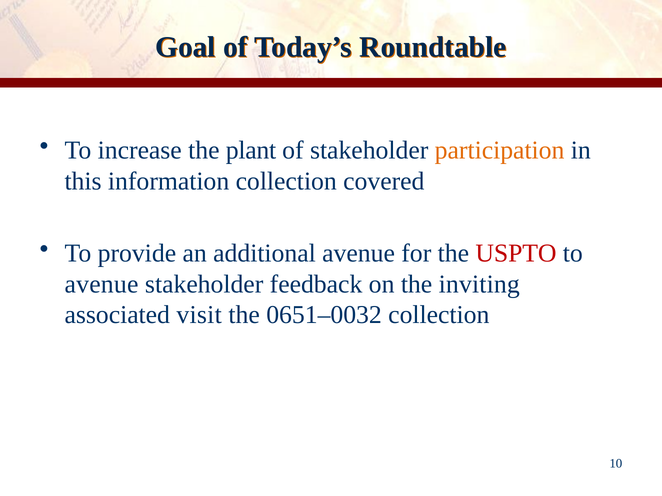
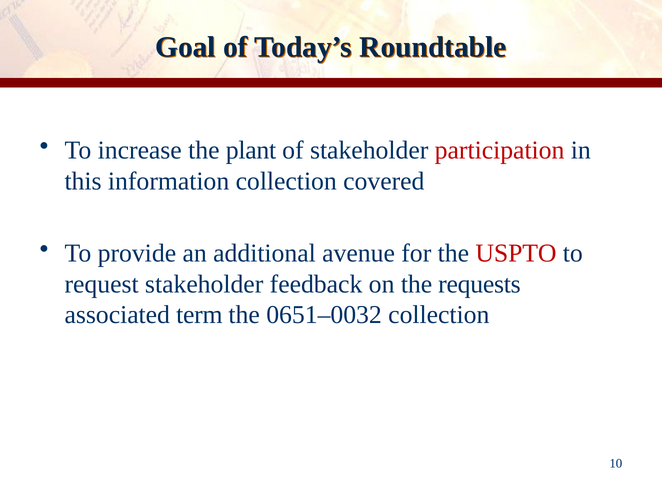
participation colour: orange -> red
avenue at (101, 284): avenue -> request
inviting: inviting -> requests
visit: visit -> term
